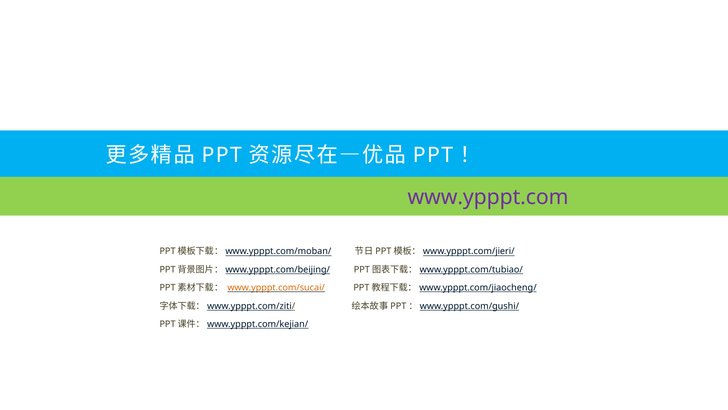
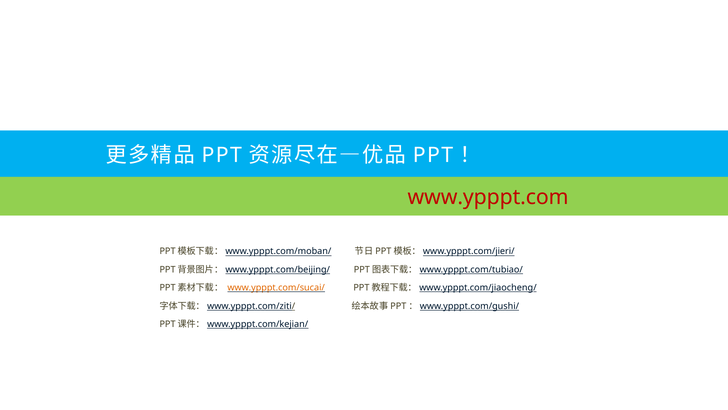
www.ypppt.com colour: purple -> red
